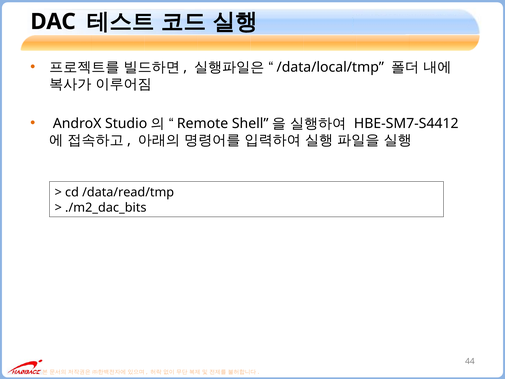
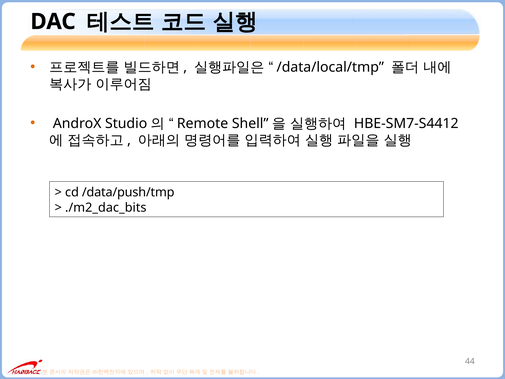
/data/read/tmp: /data/read/tmp -> /data/push/tmp
